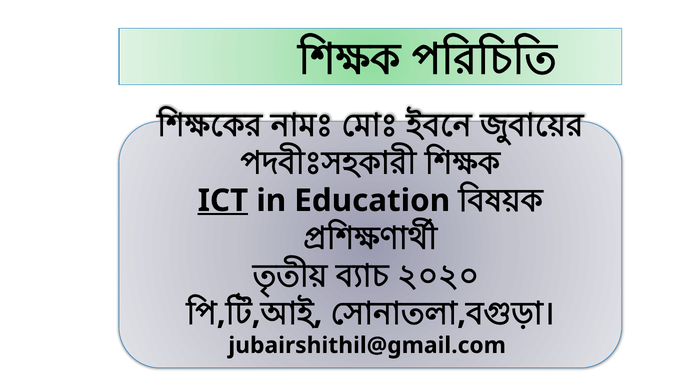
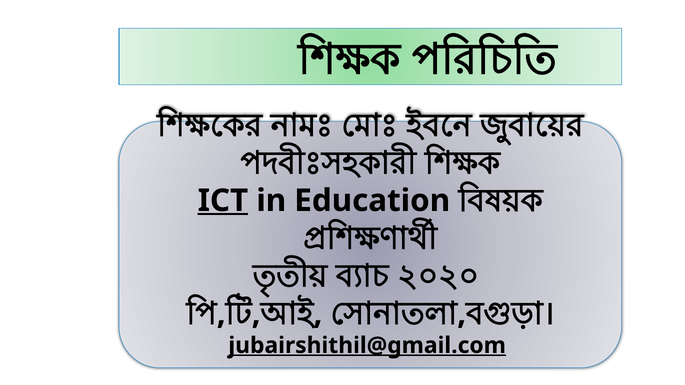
jubairshithil@gmail.com underline: none -> present
